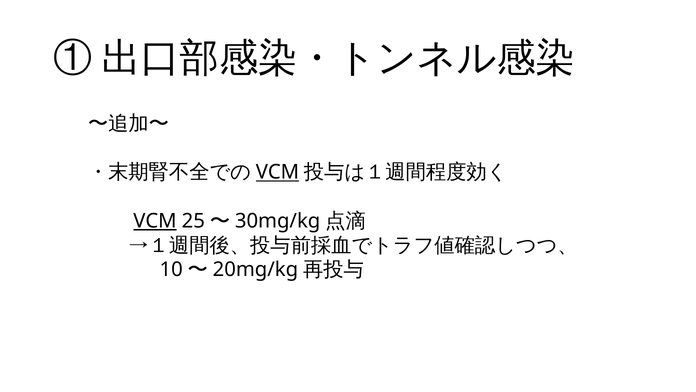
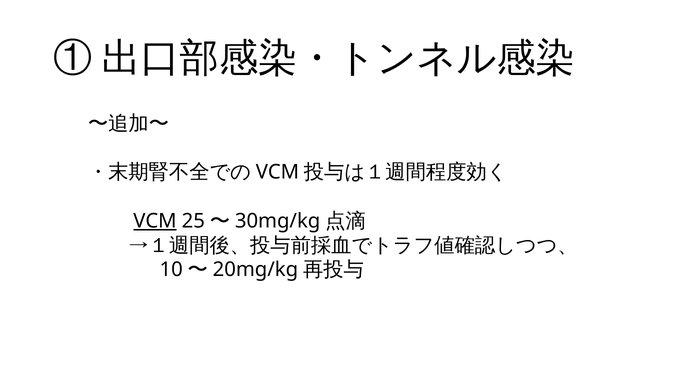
VCM at (277, 172) underline: present -> none
